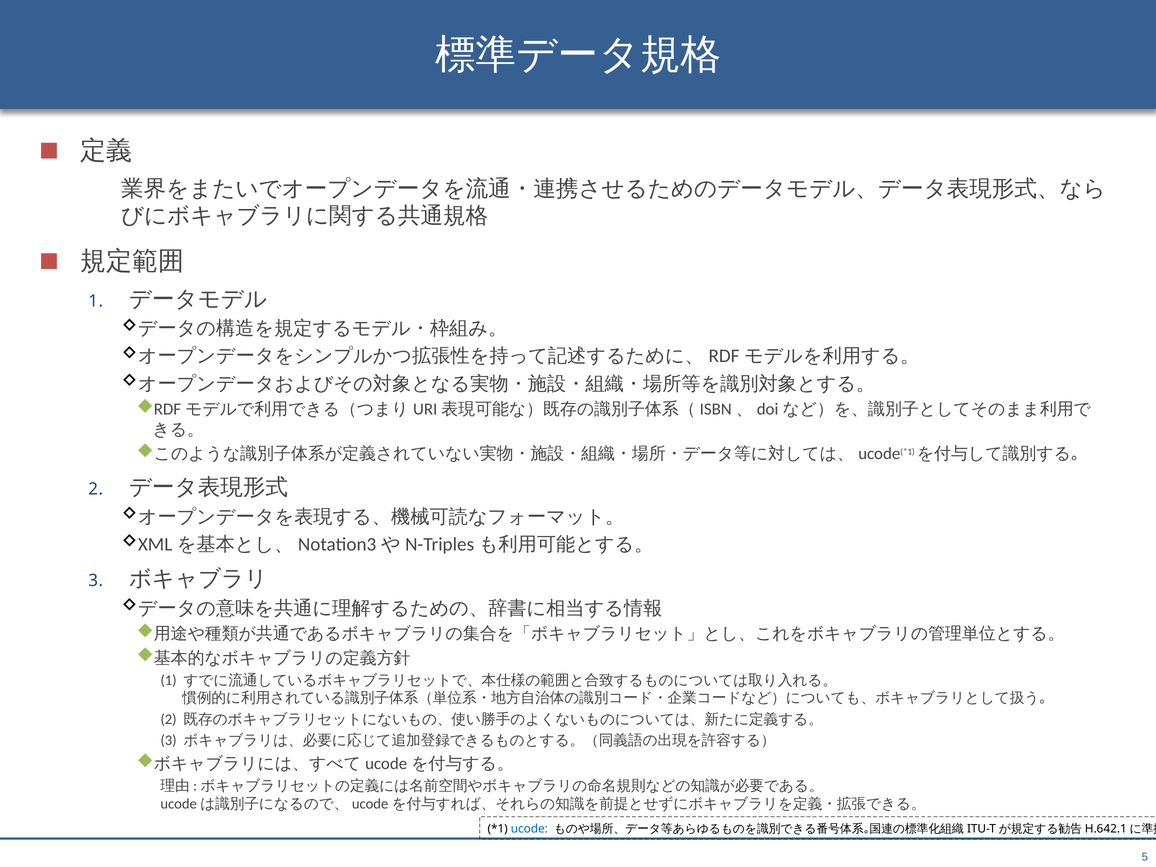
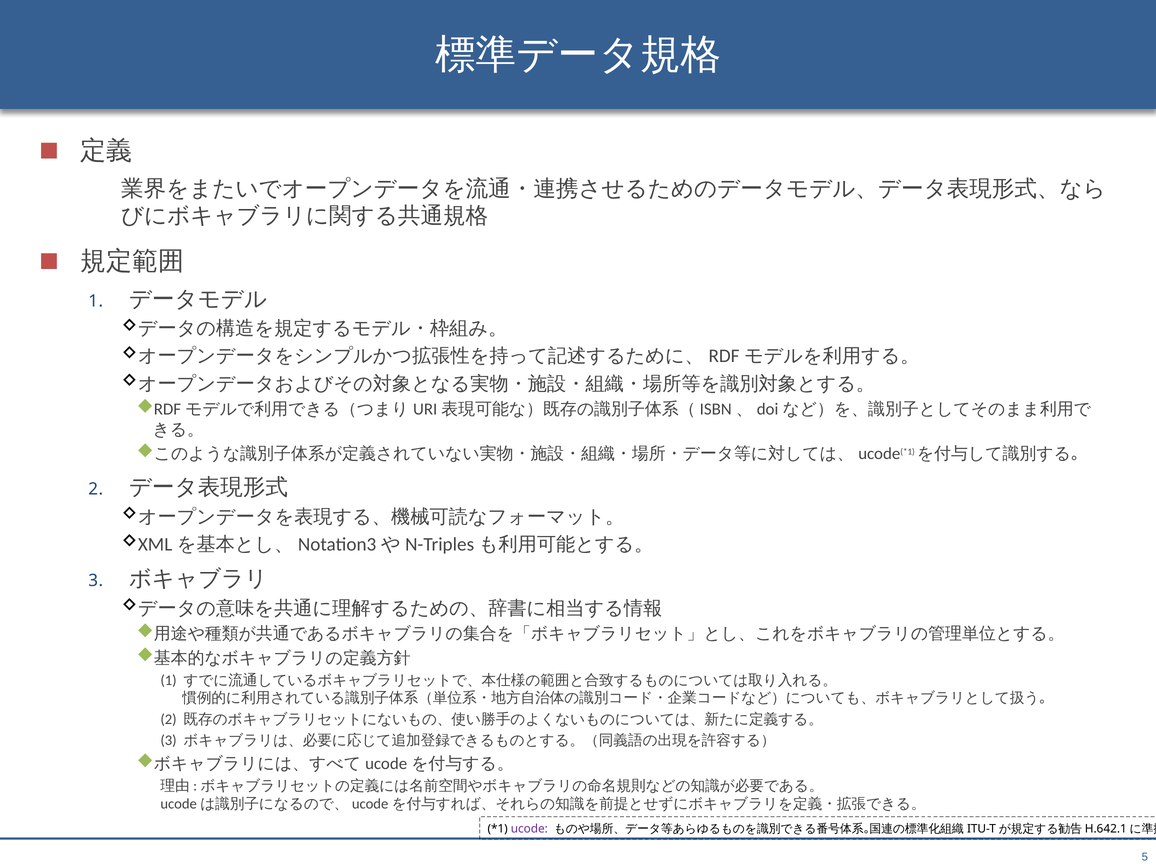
ucode colour: blue -> purple
